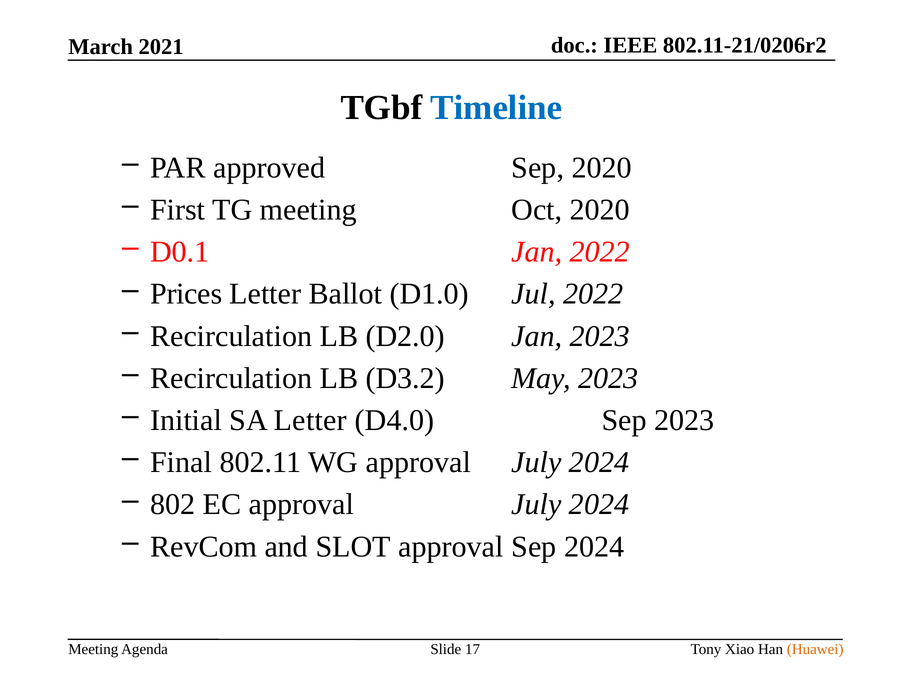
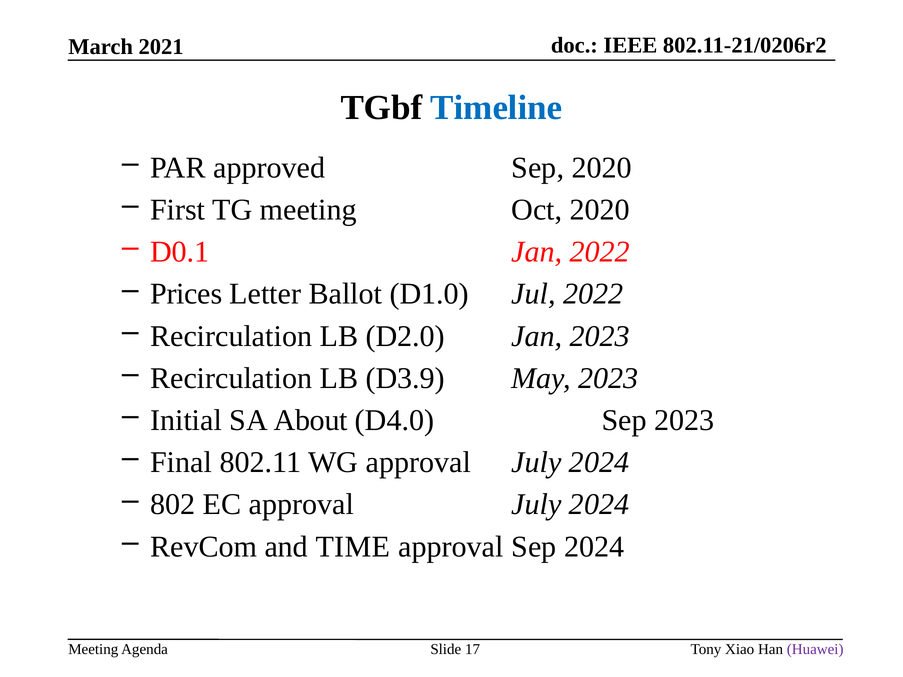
D3.2: D3.2 -> D3.9
SA Letter: Letter -> About
SLOT: SLOT -> TIME
Huawei colour: orange -> purple
